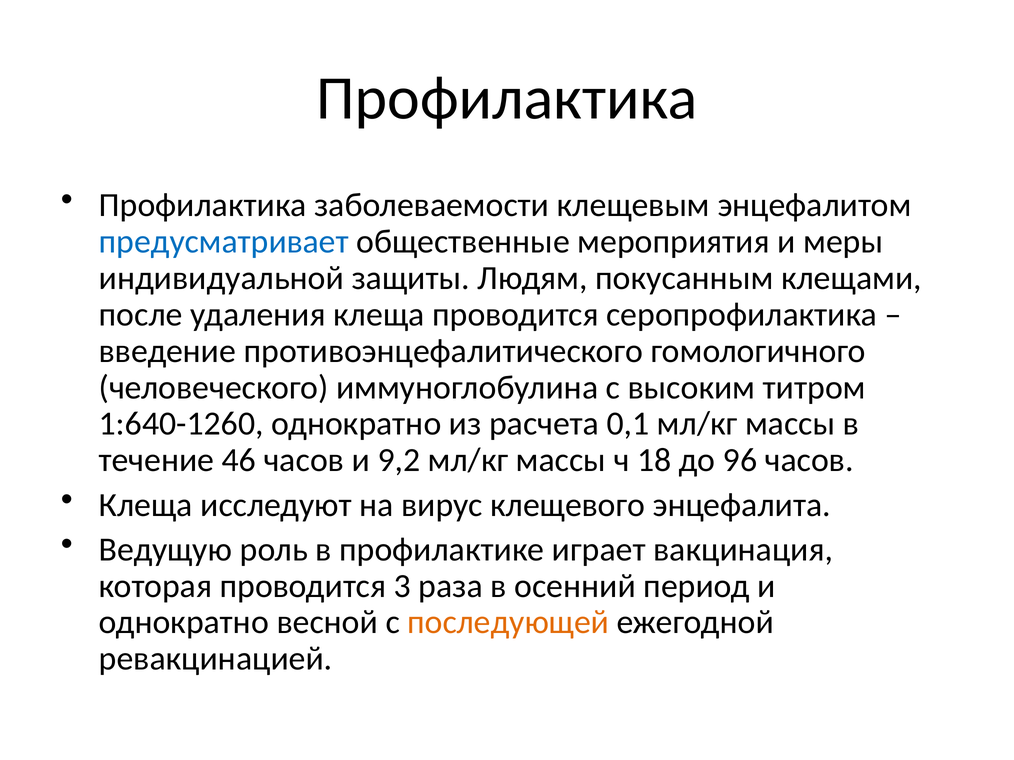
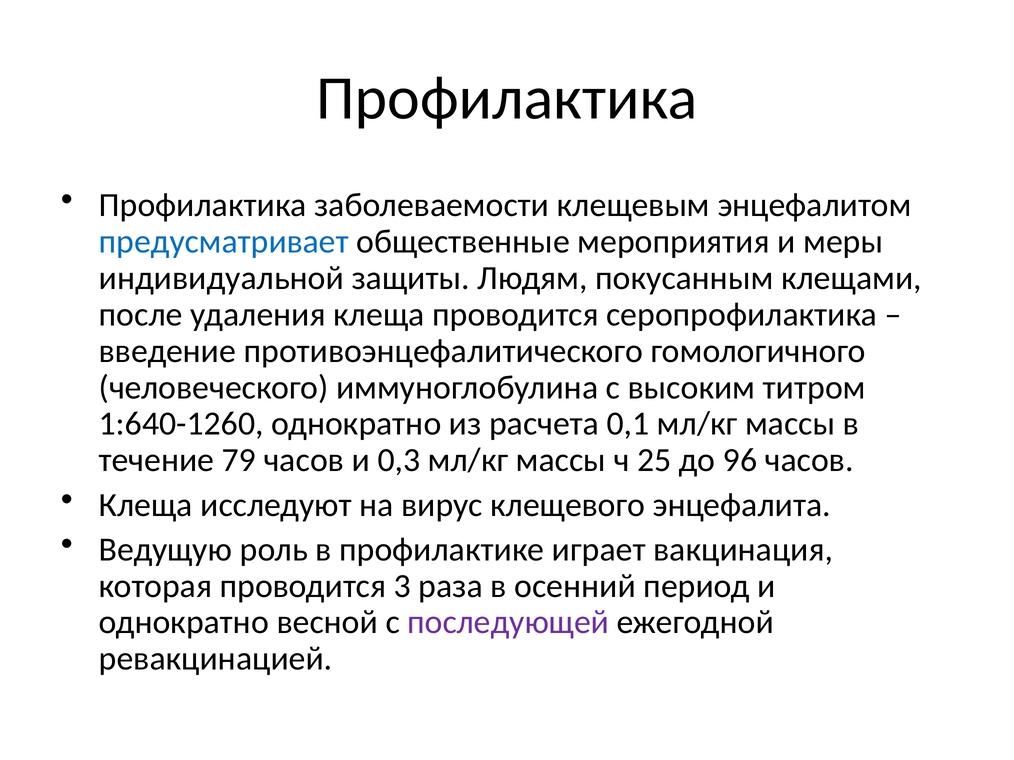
46: 46 -> 79
9,2: 9,2 -> 0,3
18: 18 -> 25
последующей colour: orange -> purple
